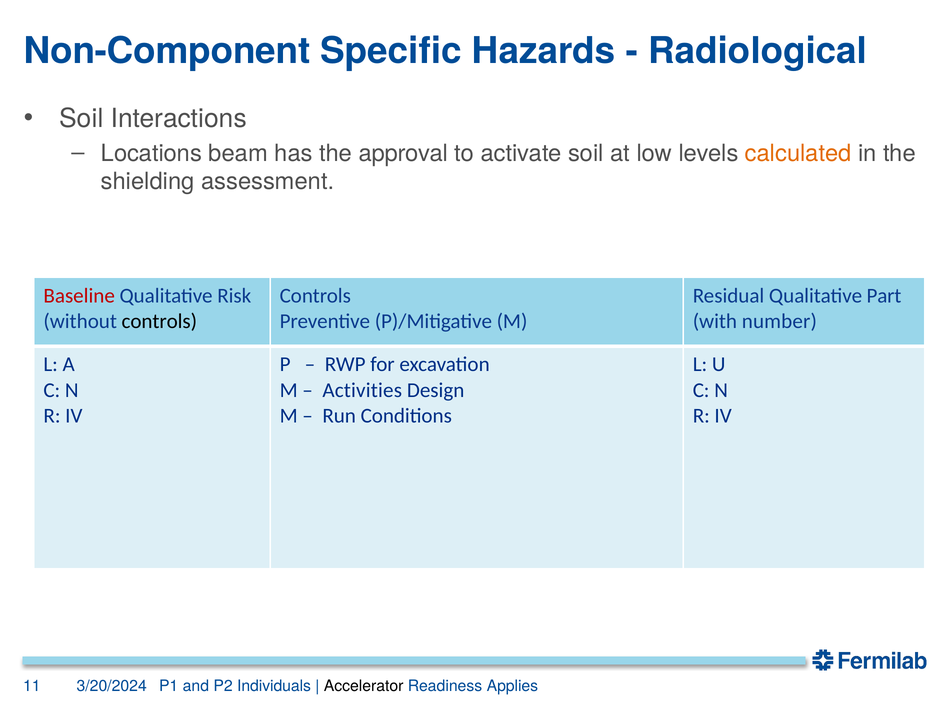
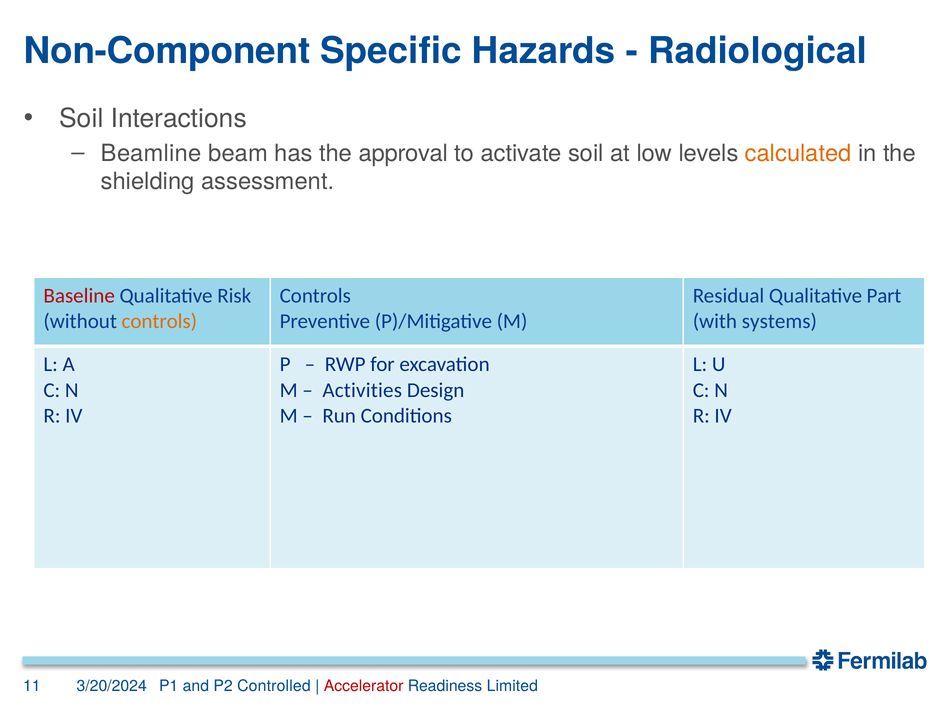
Locations: Locations -> Beamline
controls at (159, 322) colour: black -> orange
number: number -> systems
Individuals: Individuals -> Controlled
Accelerator colour: black -> red
Applies: Applies -> Limited
